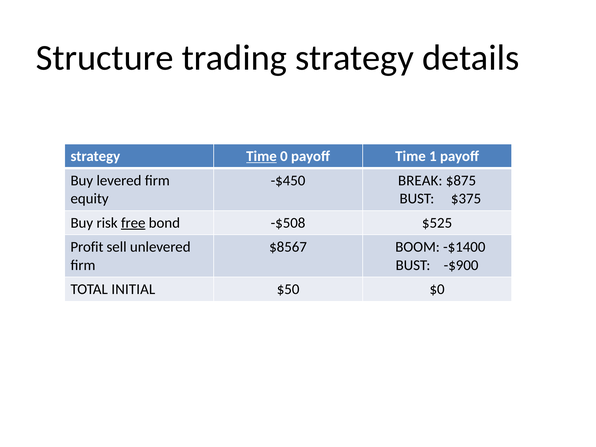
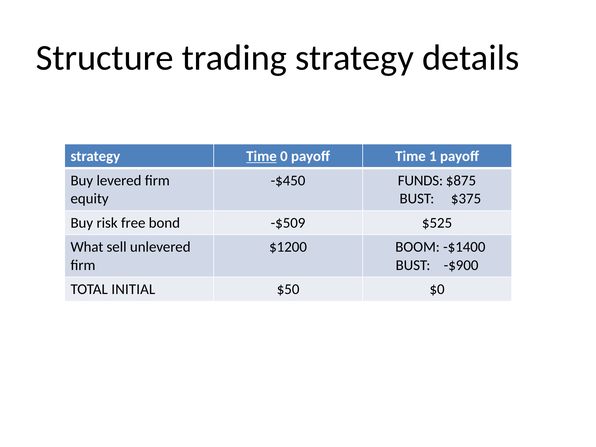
BREAK: BREAK -> FUNDS
free underline: present -> none
-$508: -$508 -> -$509
Profit: Profit -> What
$8567: $8567 -> $1200
